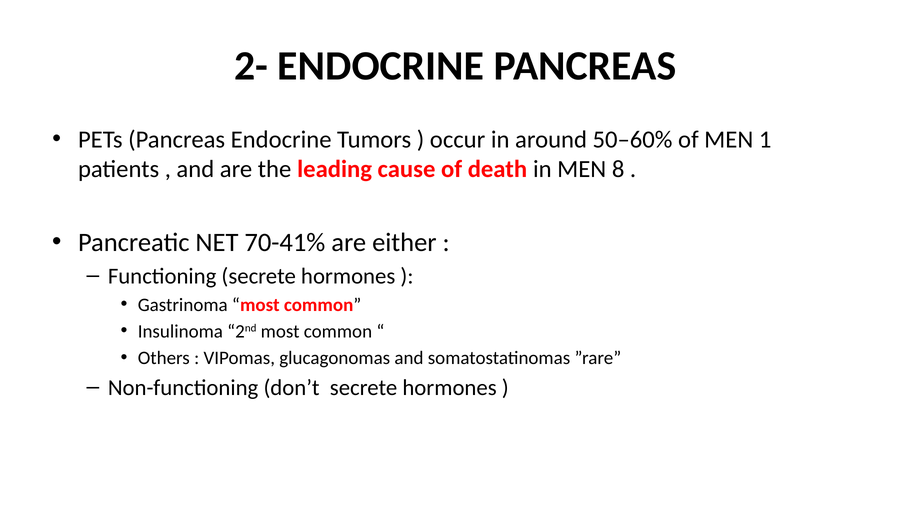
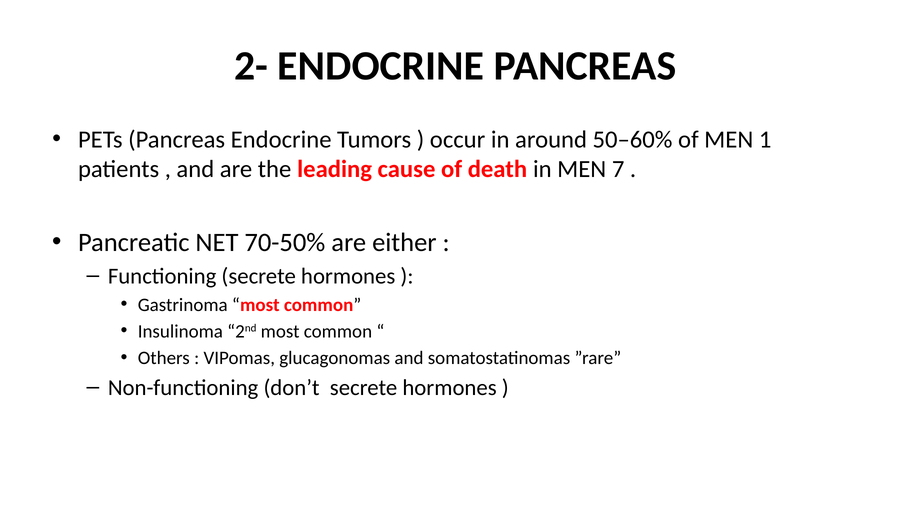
8: 8 -> 7
70-41%: 70-41% -> 70-50%
